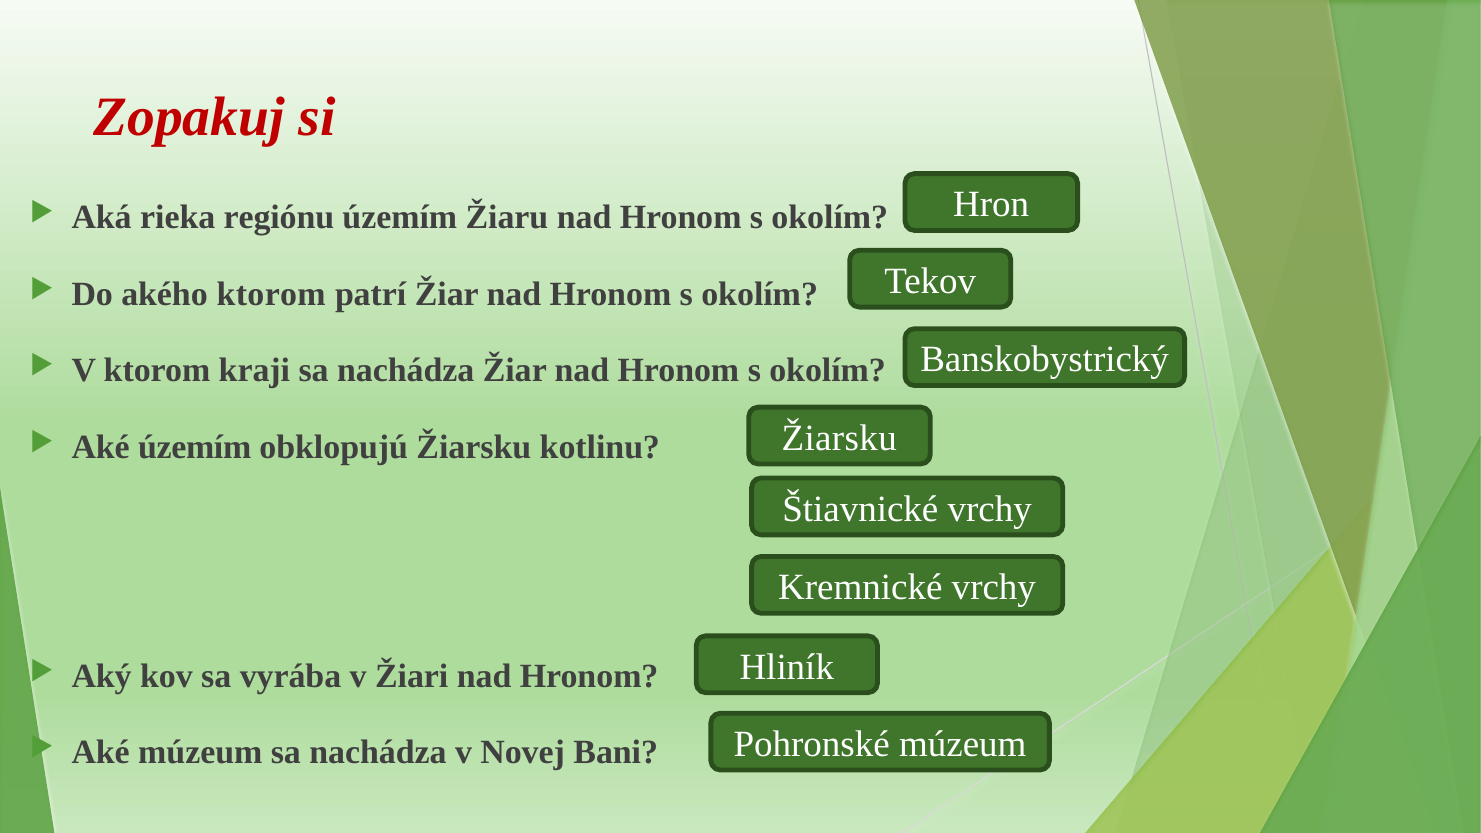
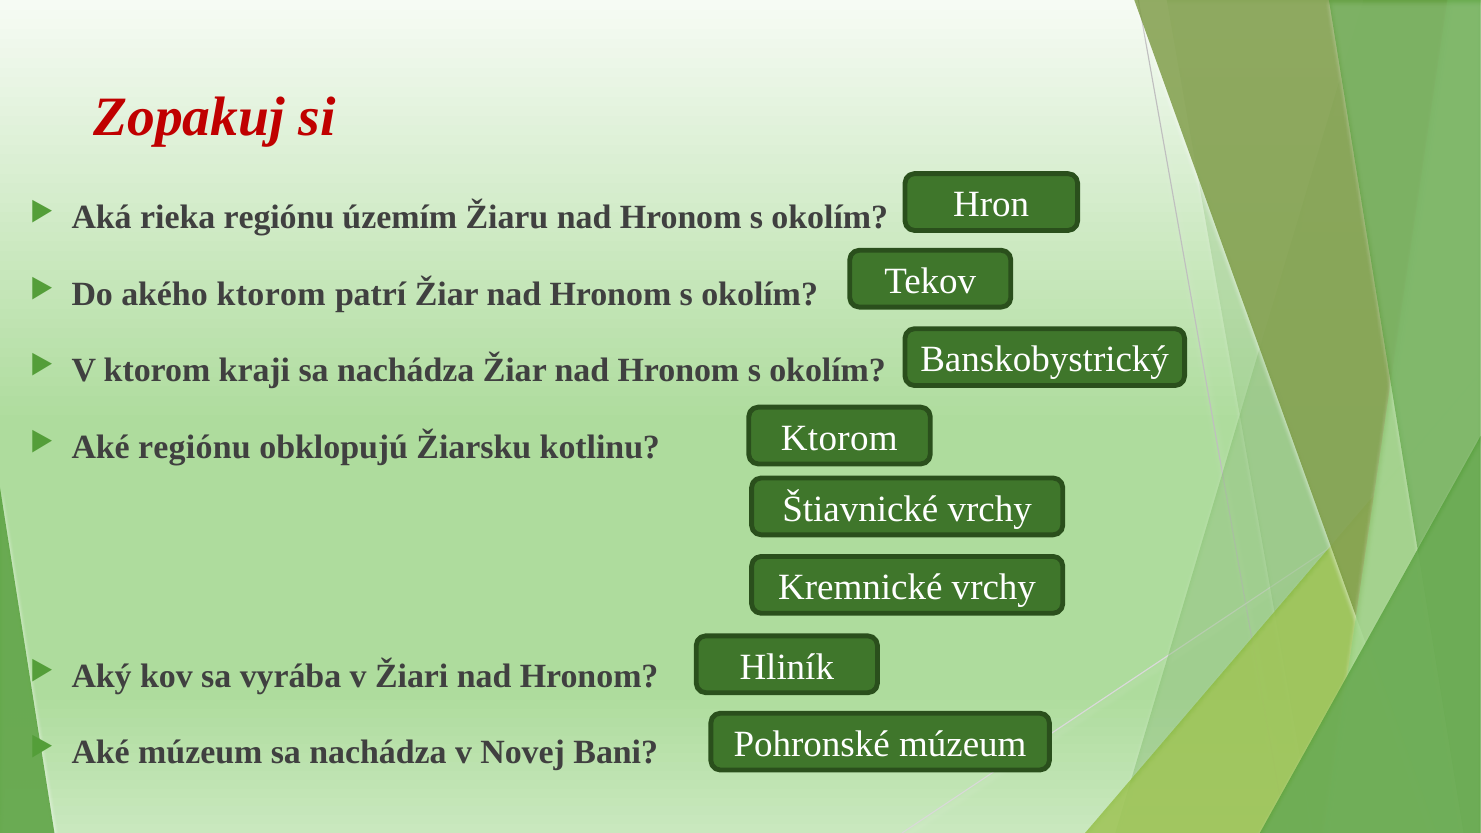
Žiarsku at (839, 438): Žiarsku -> Ktorom
Aké územím: územím -> regiónu
